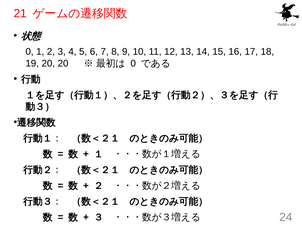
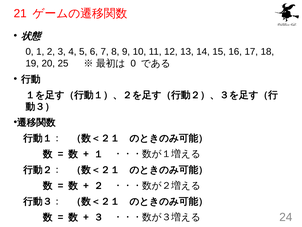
20 20: 20 -> 25
